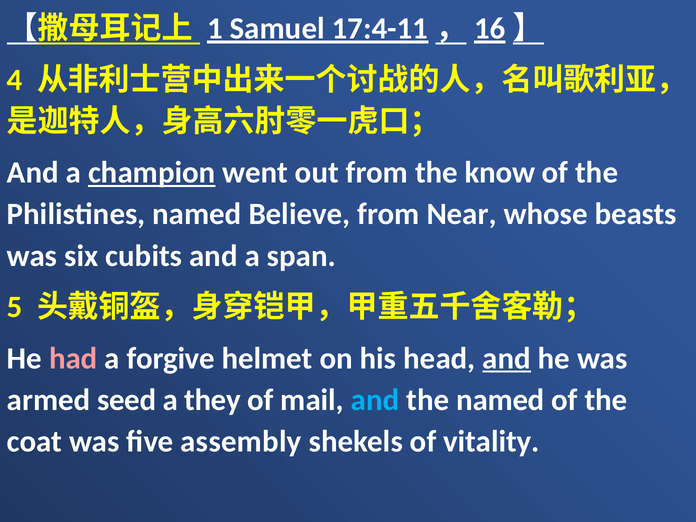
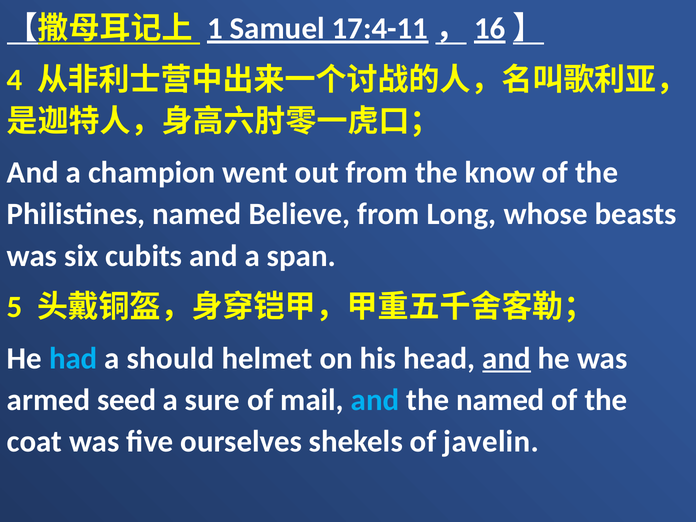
champion underline: present -> none
Near: Near -> Long
had colour: pink -> light blue
forgive: forgive -> should
they: they -> sure
assembly: assembly -> ourselves
vitality: vitality -> javelin
